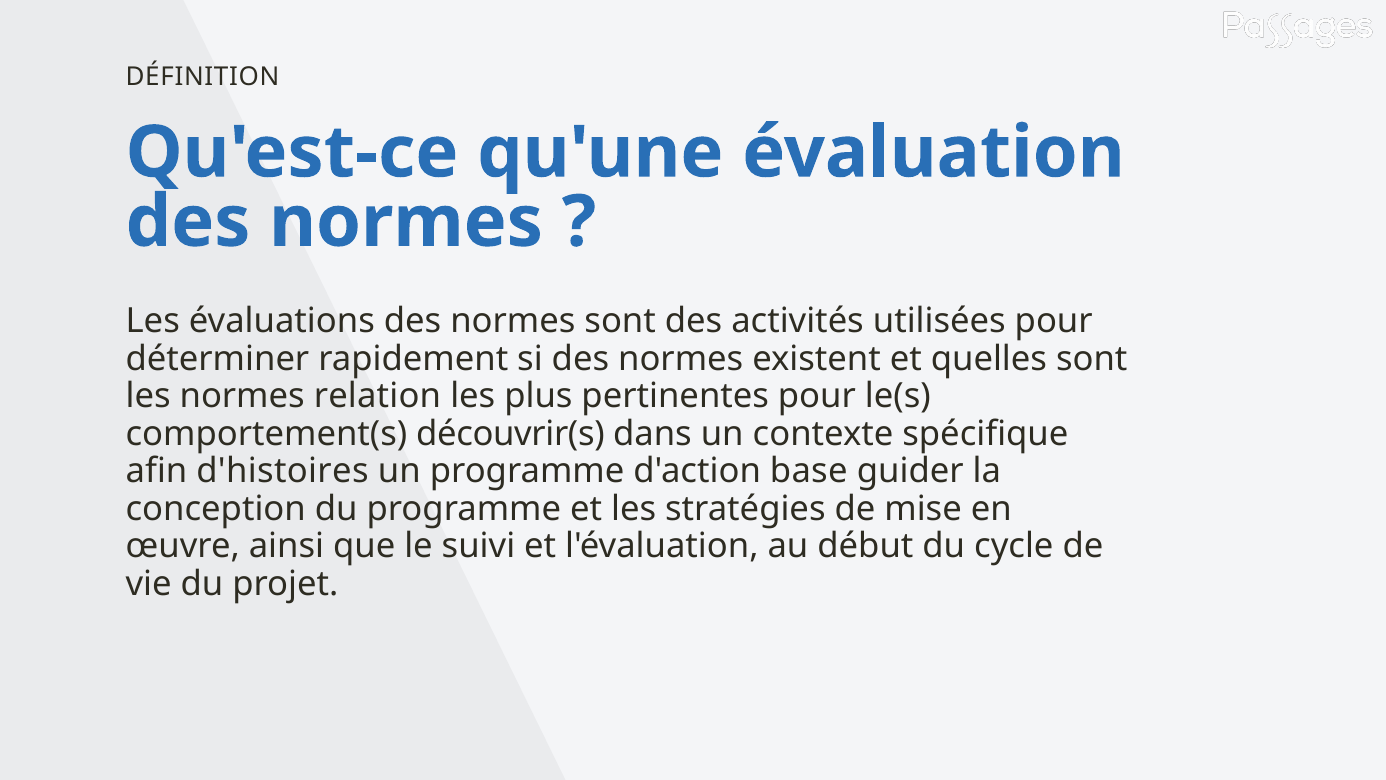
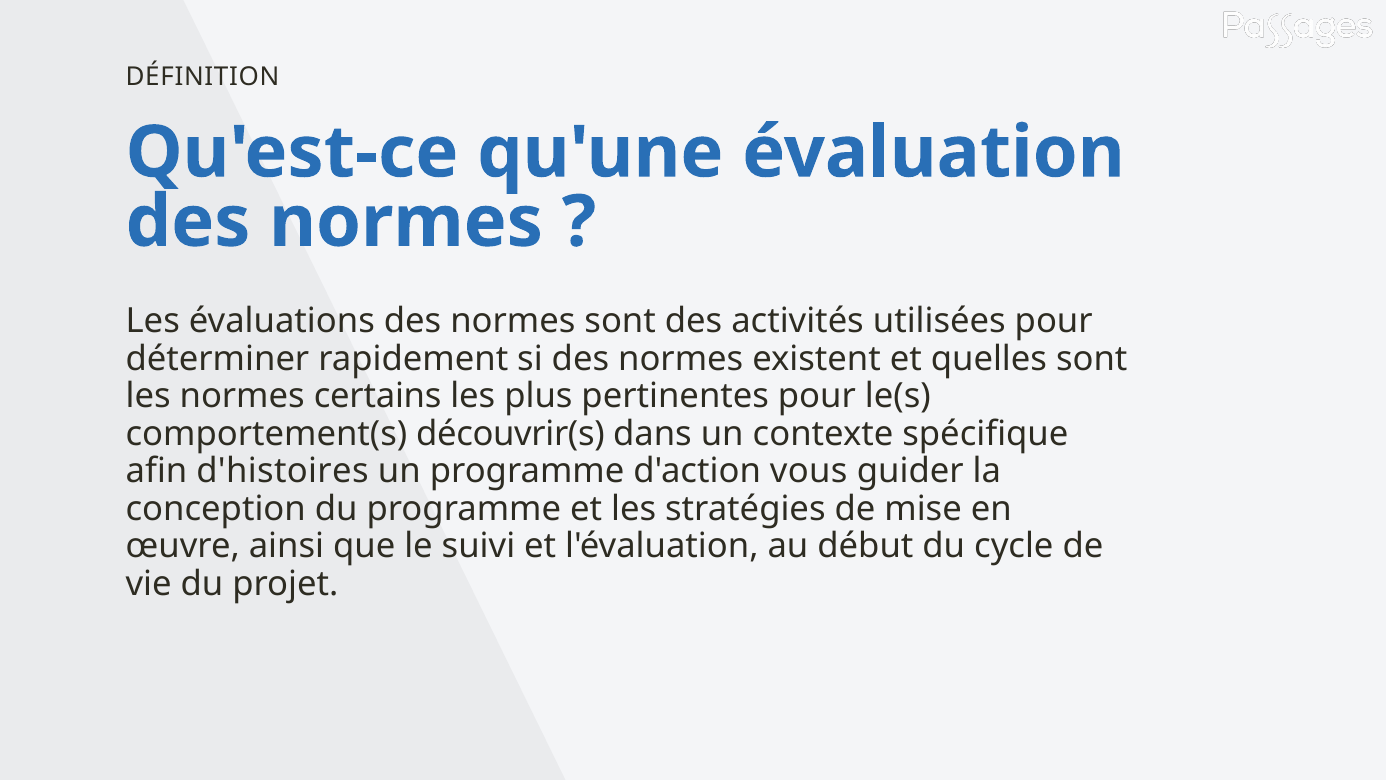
relation: relation -> certains
base: base -> vous
